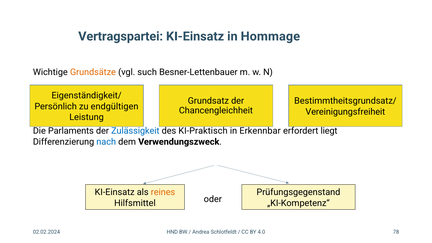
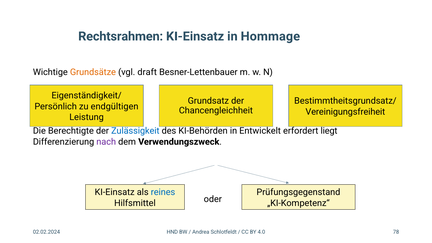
Vertragspartei: Vertragspartei -> Rechtsrahmen
such: such -> draft
Parlaments: Parlaments -> Berechtigte
KI-Praktisch: KI-Praktisch -> KI-Behörden
Erkennbar: Erkennbar -> Entwickelt
nach colour: blue -> purple
reines colour: orange -> blue
